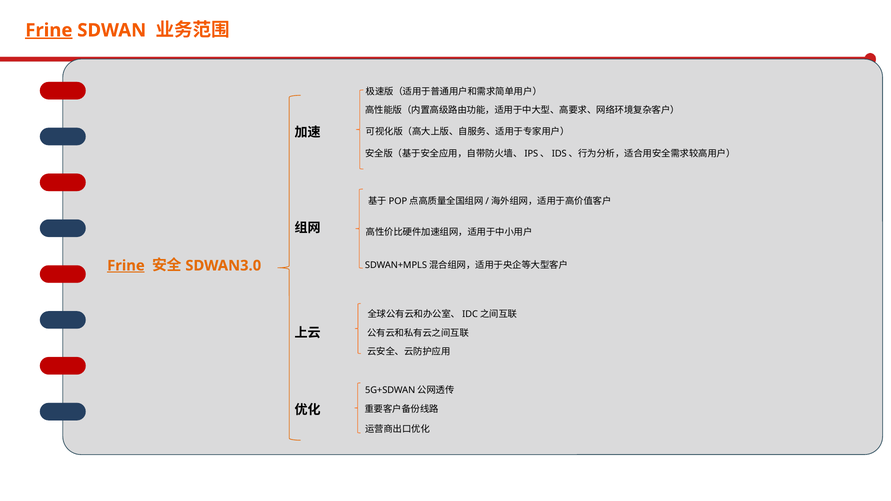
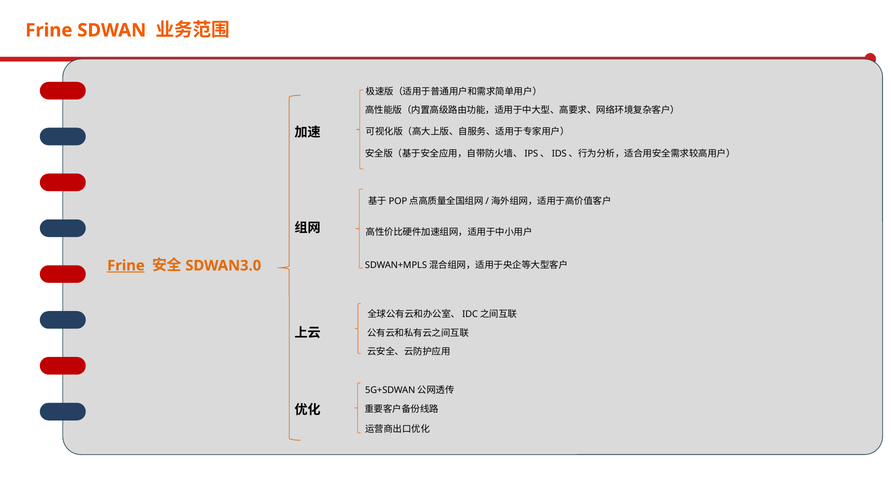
Frine at (49, 30) underline: present -> none
